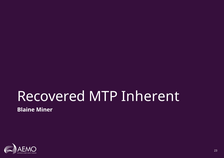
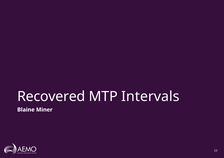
Inherent: Inherent -> Intervals
